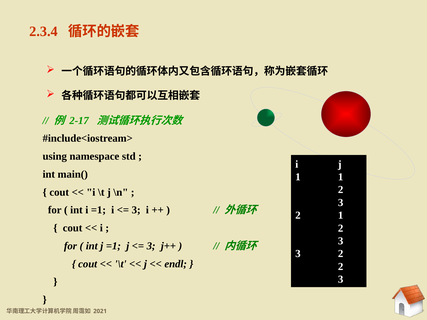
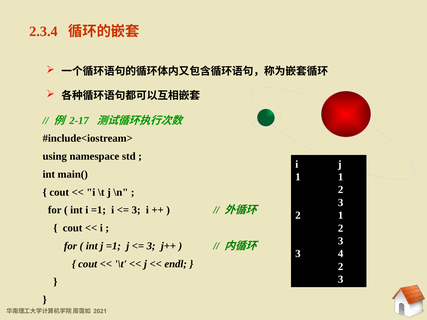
2 at (341, 254): 2 -> 4
